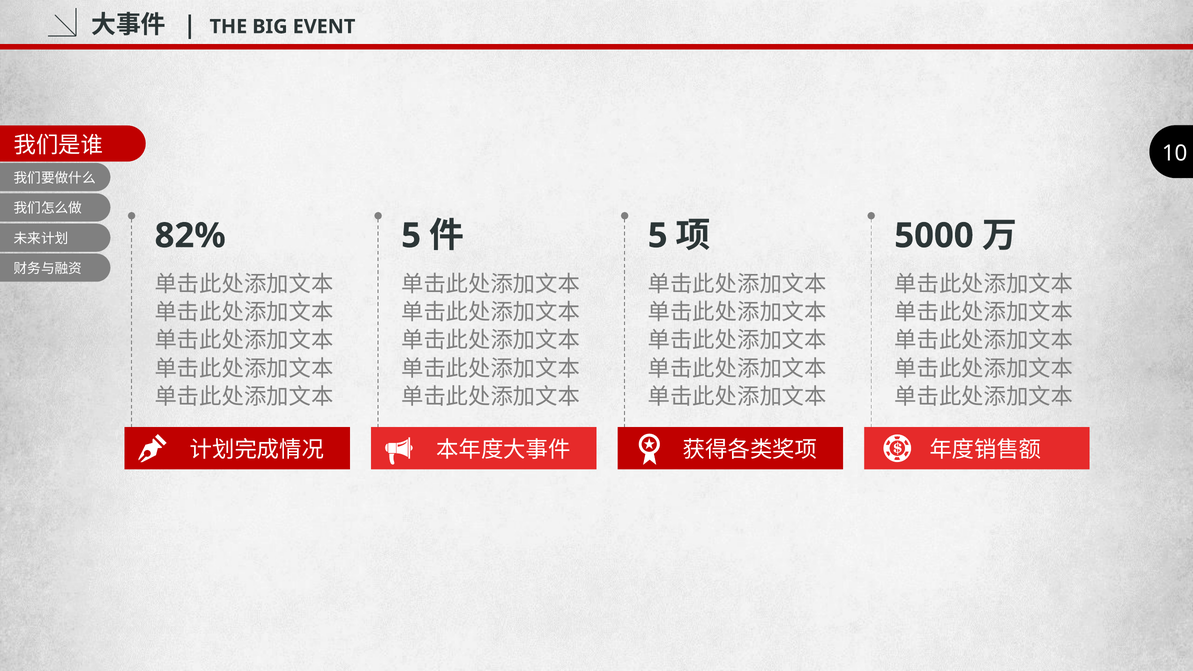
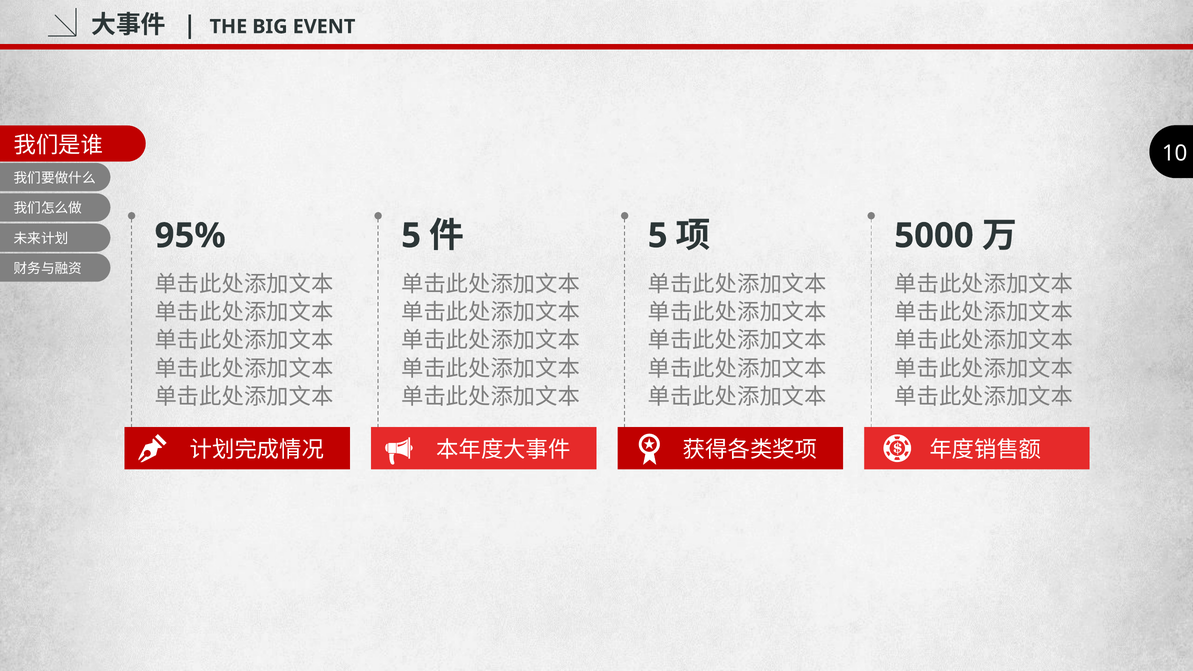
82%: 82% -> 95%
